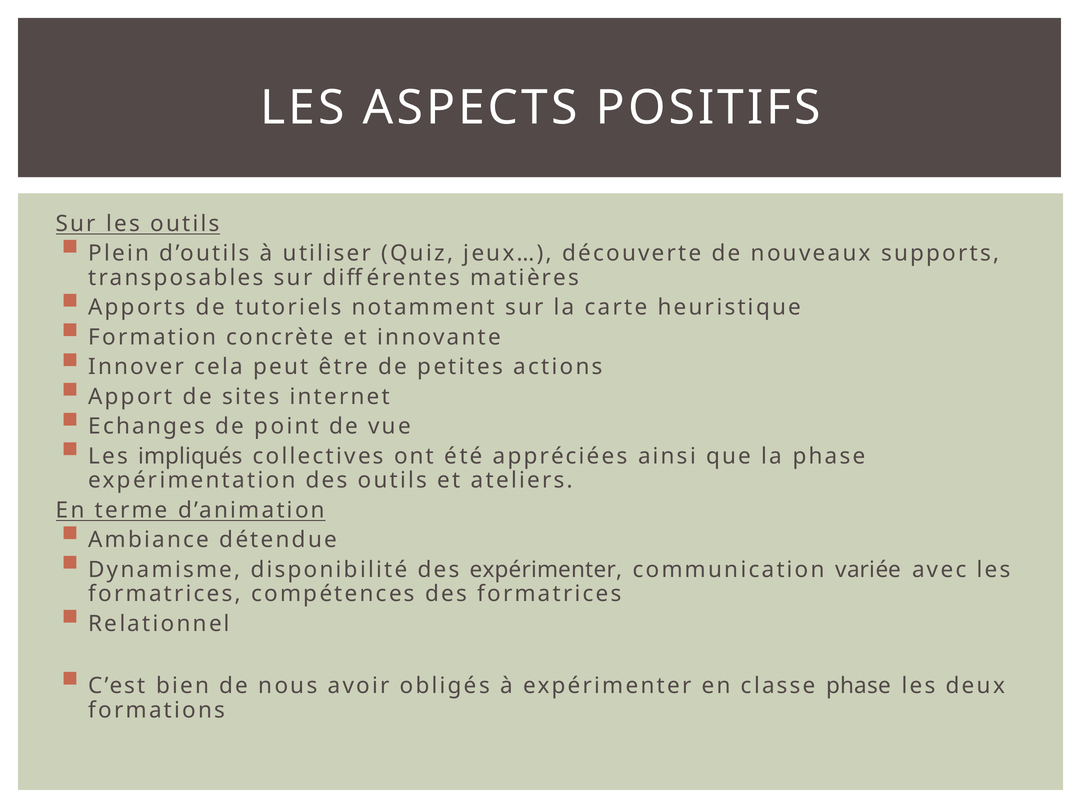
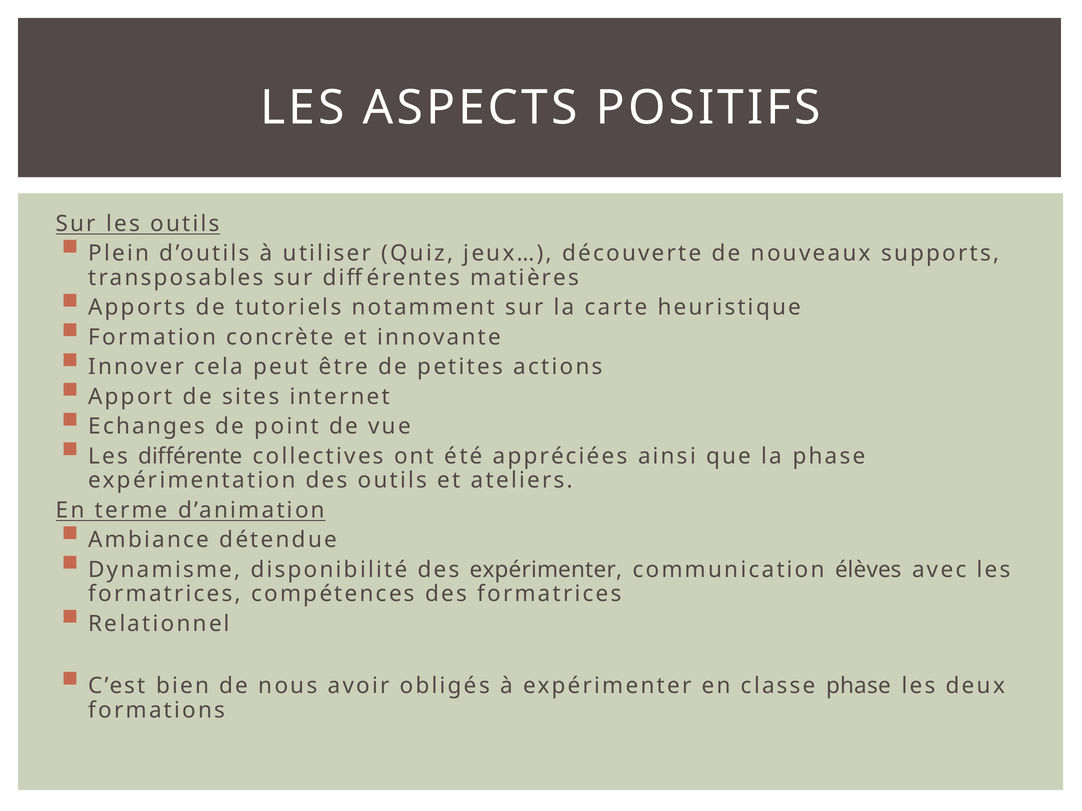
impliqués: impliqués -> différente
variée: variée -> élèves
